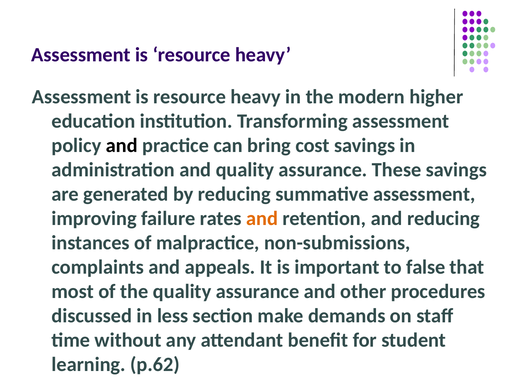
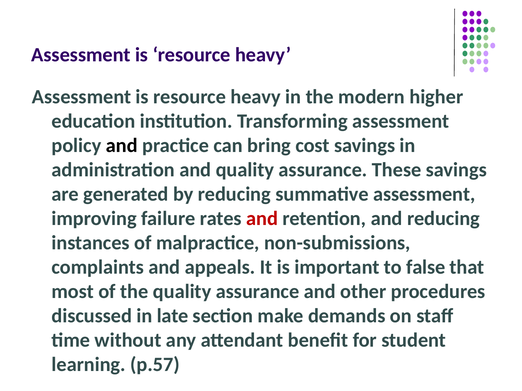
and at (262, 219) colour: orange -> red
less: less -> late
p.62: p.62 -> p.57
